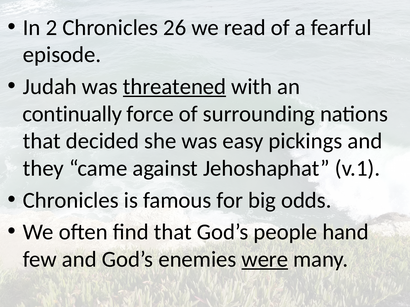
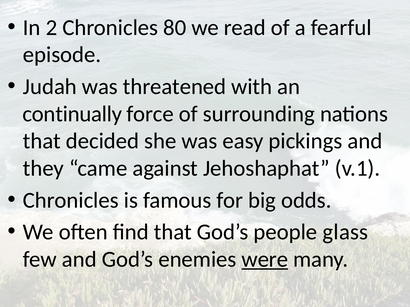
26: 26 -> 80
threatened underline: present -> none
hand: hand -> glass
